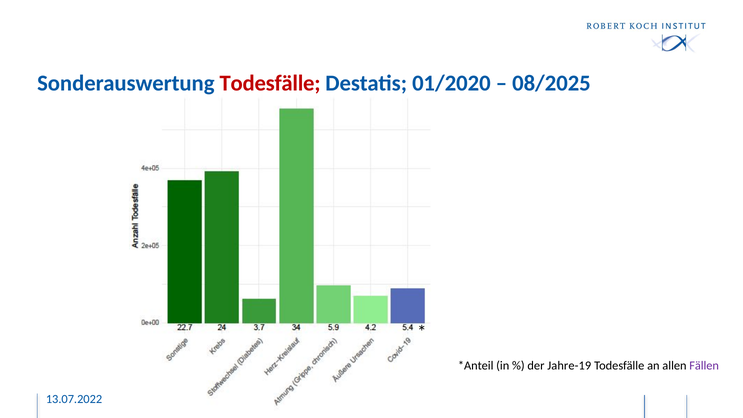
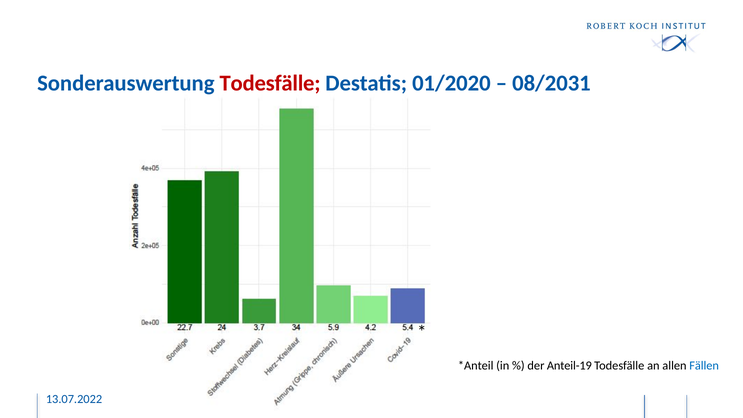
08/2025: 08/2025 -> 08/2031
Jahre-19: Jahre-19 -> Anteil-19
Fällen colour: purple -> blue
